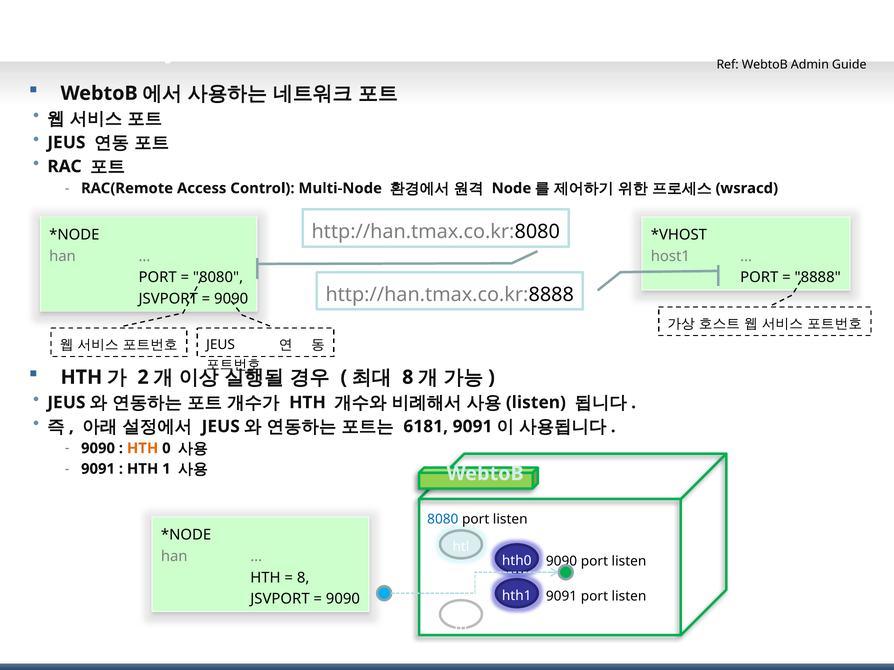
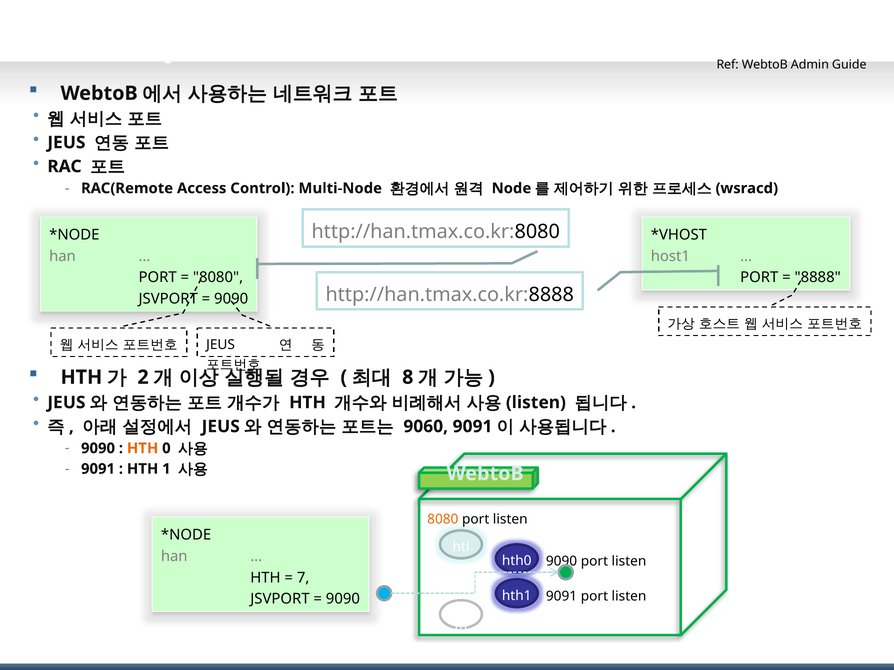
6181: 6181 -> 9060
8080 at (443, 520) colour: blue -> orange
8 at (303, 578): 8 -> 7
